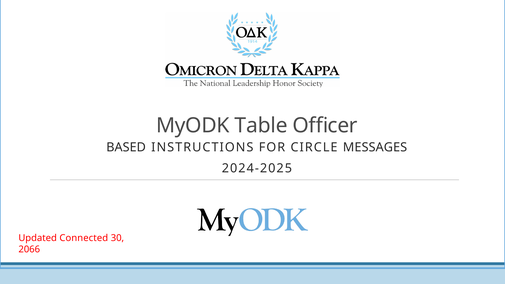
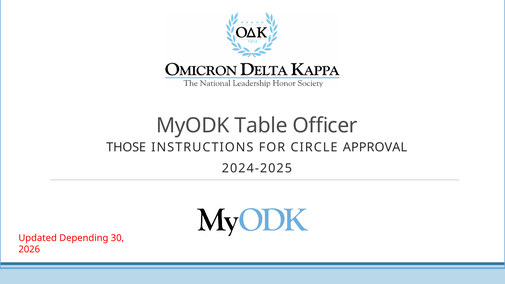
BASED: BASED -> THOSE
MESSAGES: MESSAGES -> APPROVAL
Connected: Connected -> Depending
2066: 2066 -> 2026
